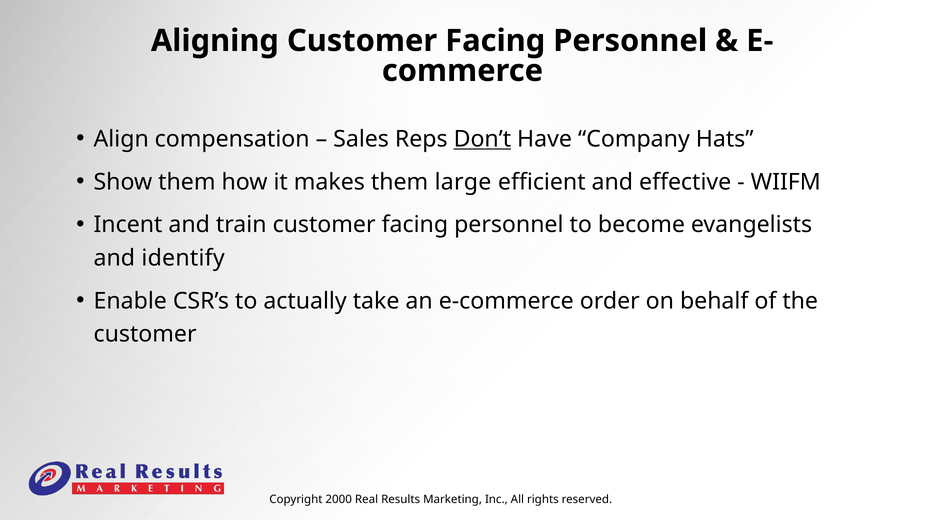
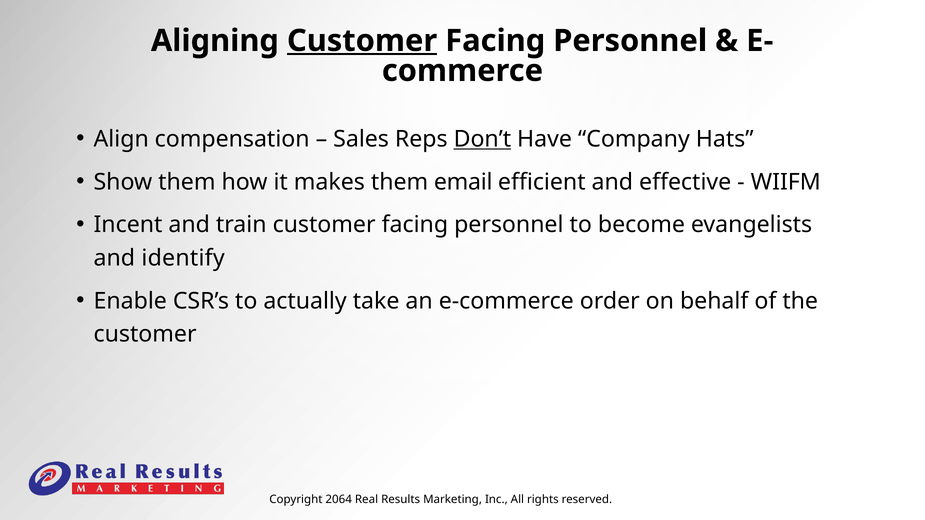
Customer at (362, 41) underline: none -> present
large: large -> email
2000: 2000 -> 2064
